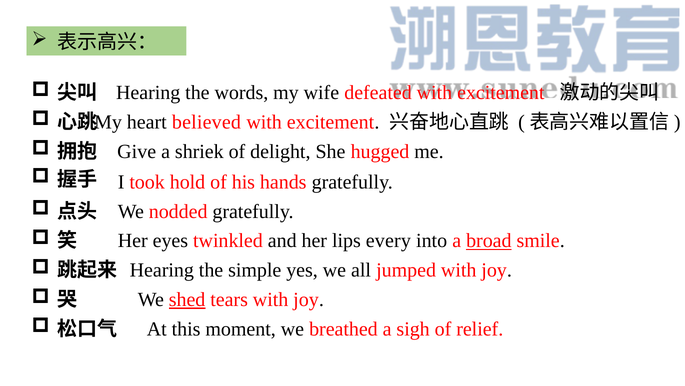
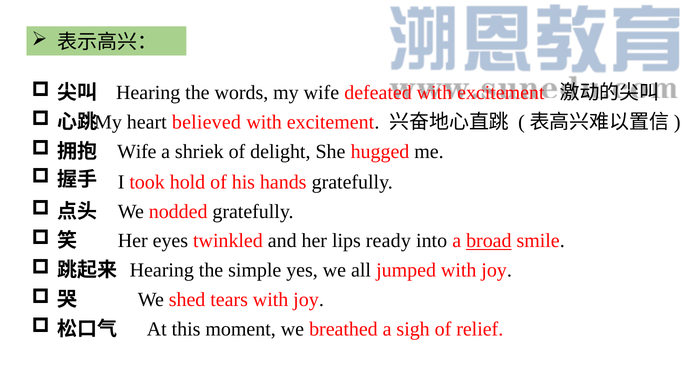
Give at (137, 151): Give -> Wife
every: every -> ready
shed underline: present -> none
